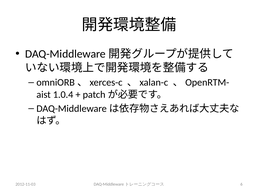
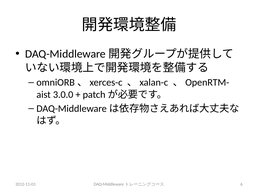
1.0.4: 1.0.4 -> 3.0.0
